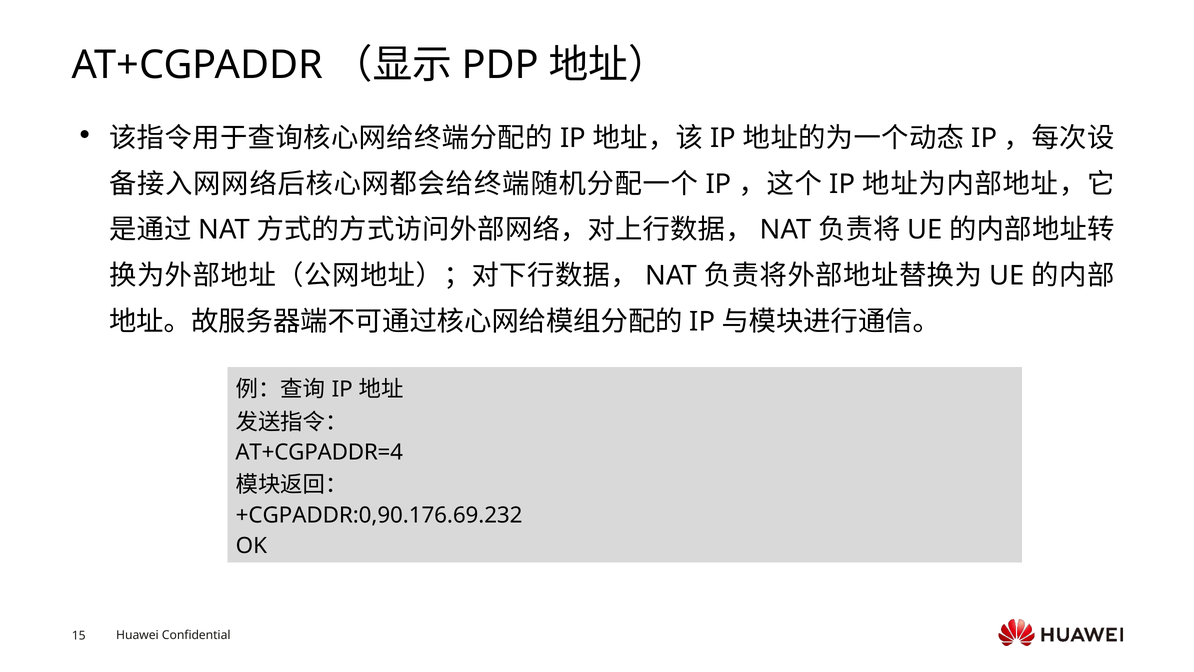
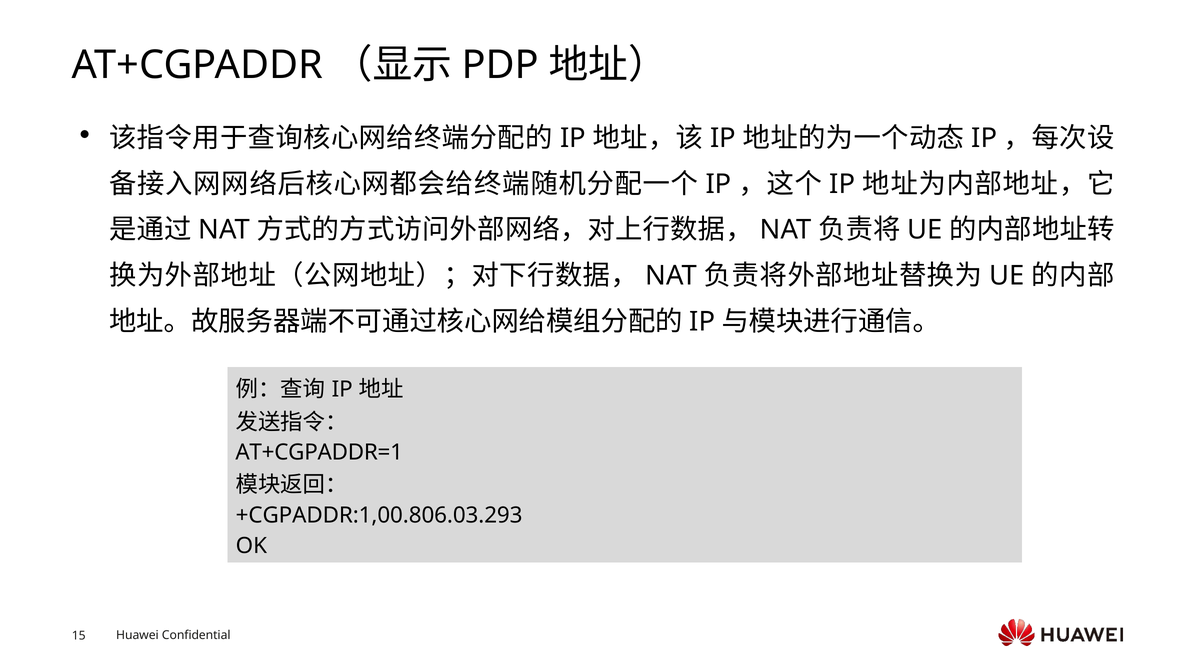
AT+CGPADDR=4: AT+CGPADDR=4 -> AT+CGPADDR=1
+CGPADDR:0,90.176.69.232: +CGPADDR:0,90.176.69.232 -> +CGPADDR:1,00.806.03.293
